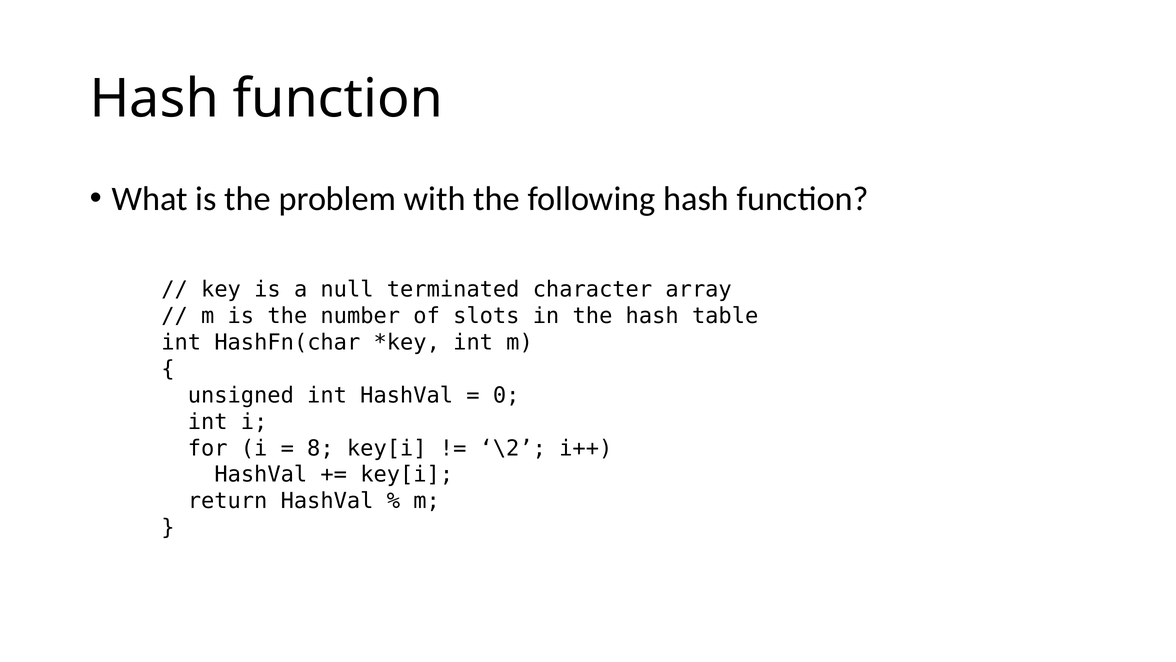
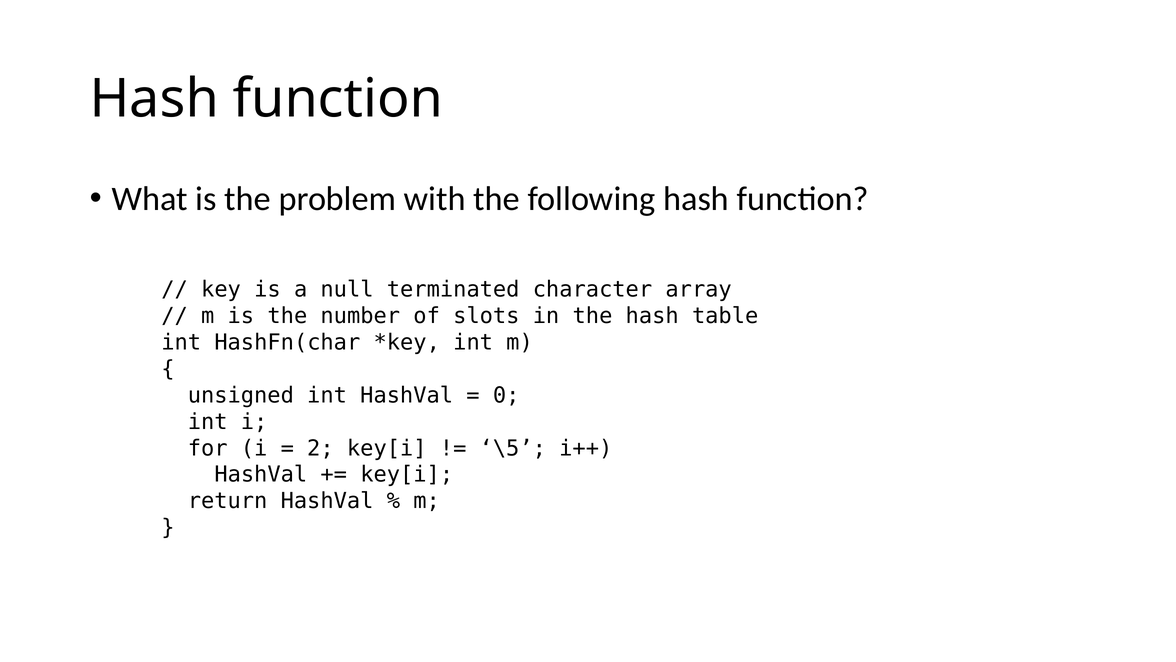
8: 8 -> 2
\2: \2 -> \5
